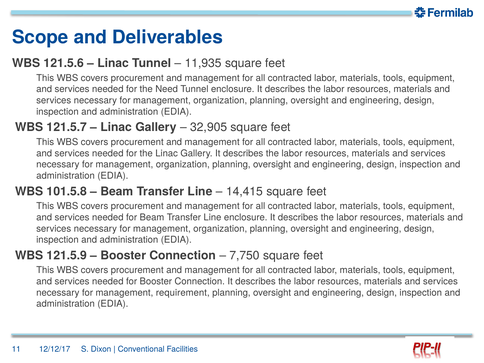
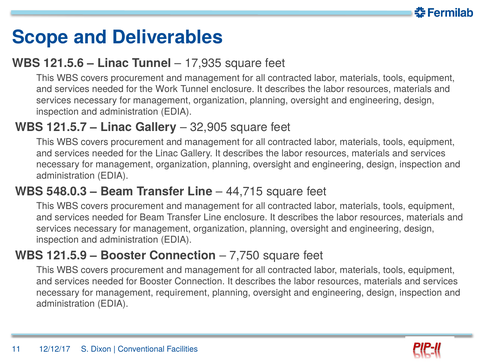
11,935: 11,935 -> 17,935
Need: Need -> Work
101.5.8: 101.5.8 -> 548.0.3
14,415: 14,415 -> 44,715
